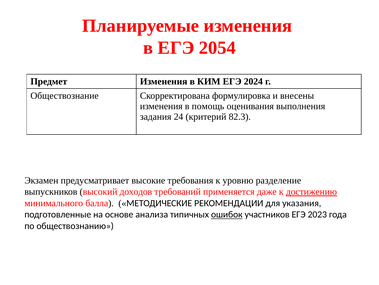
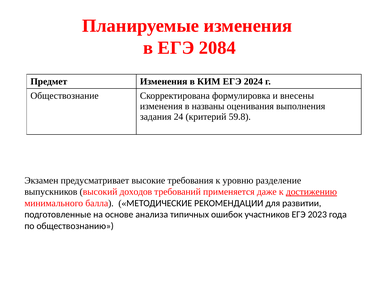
2054: 2054 -> 2084
помощь: помощь -> названы
82.3: 82.3 -> 59.8
указания: указания -> развитии
ошибок underline: present -> none
